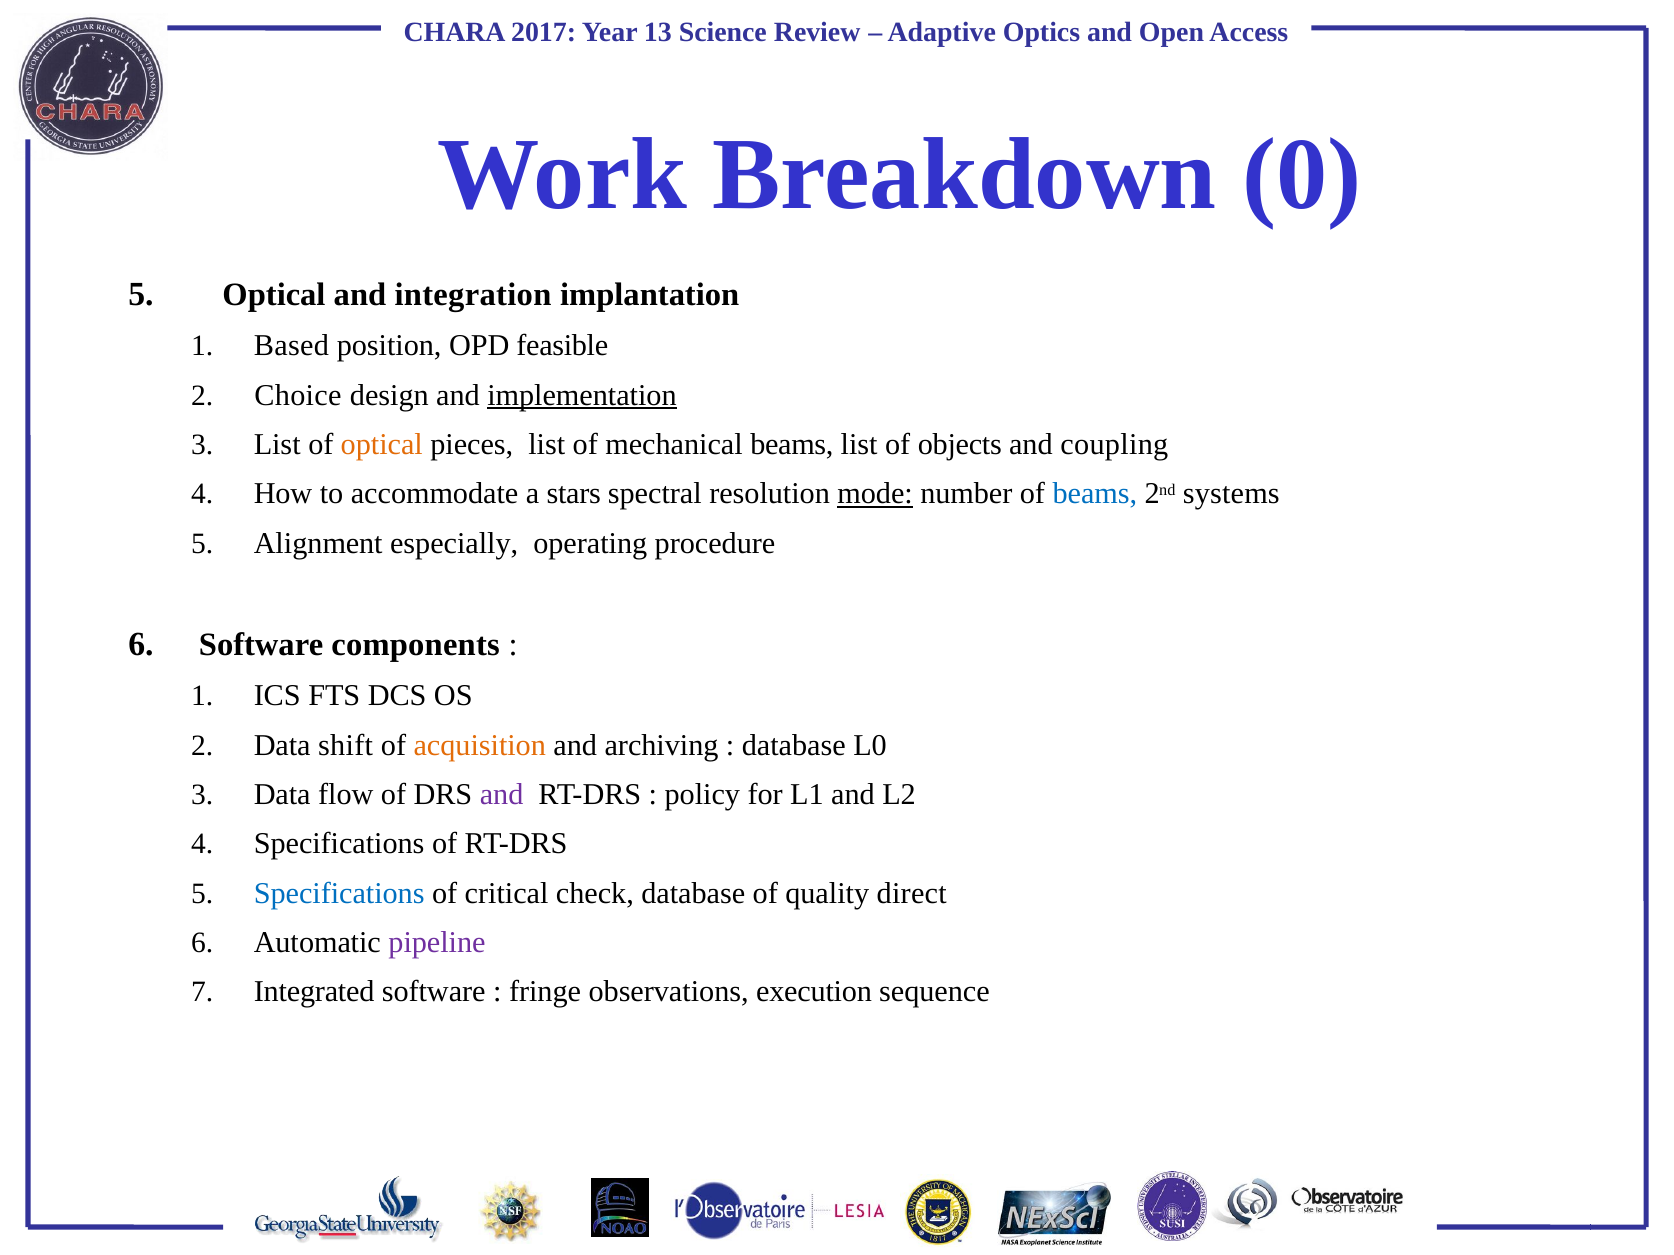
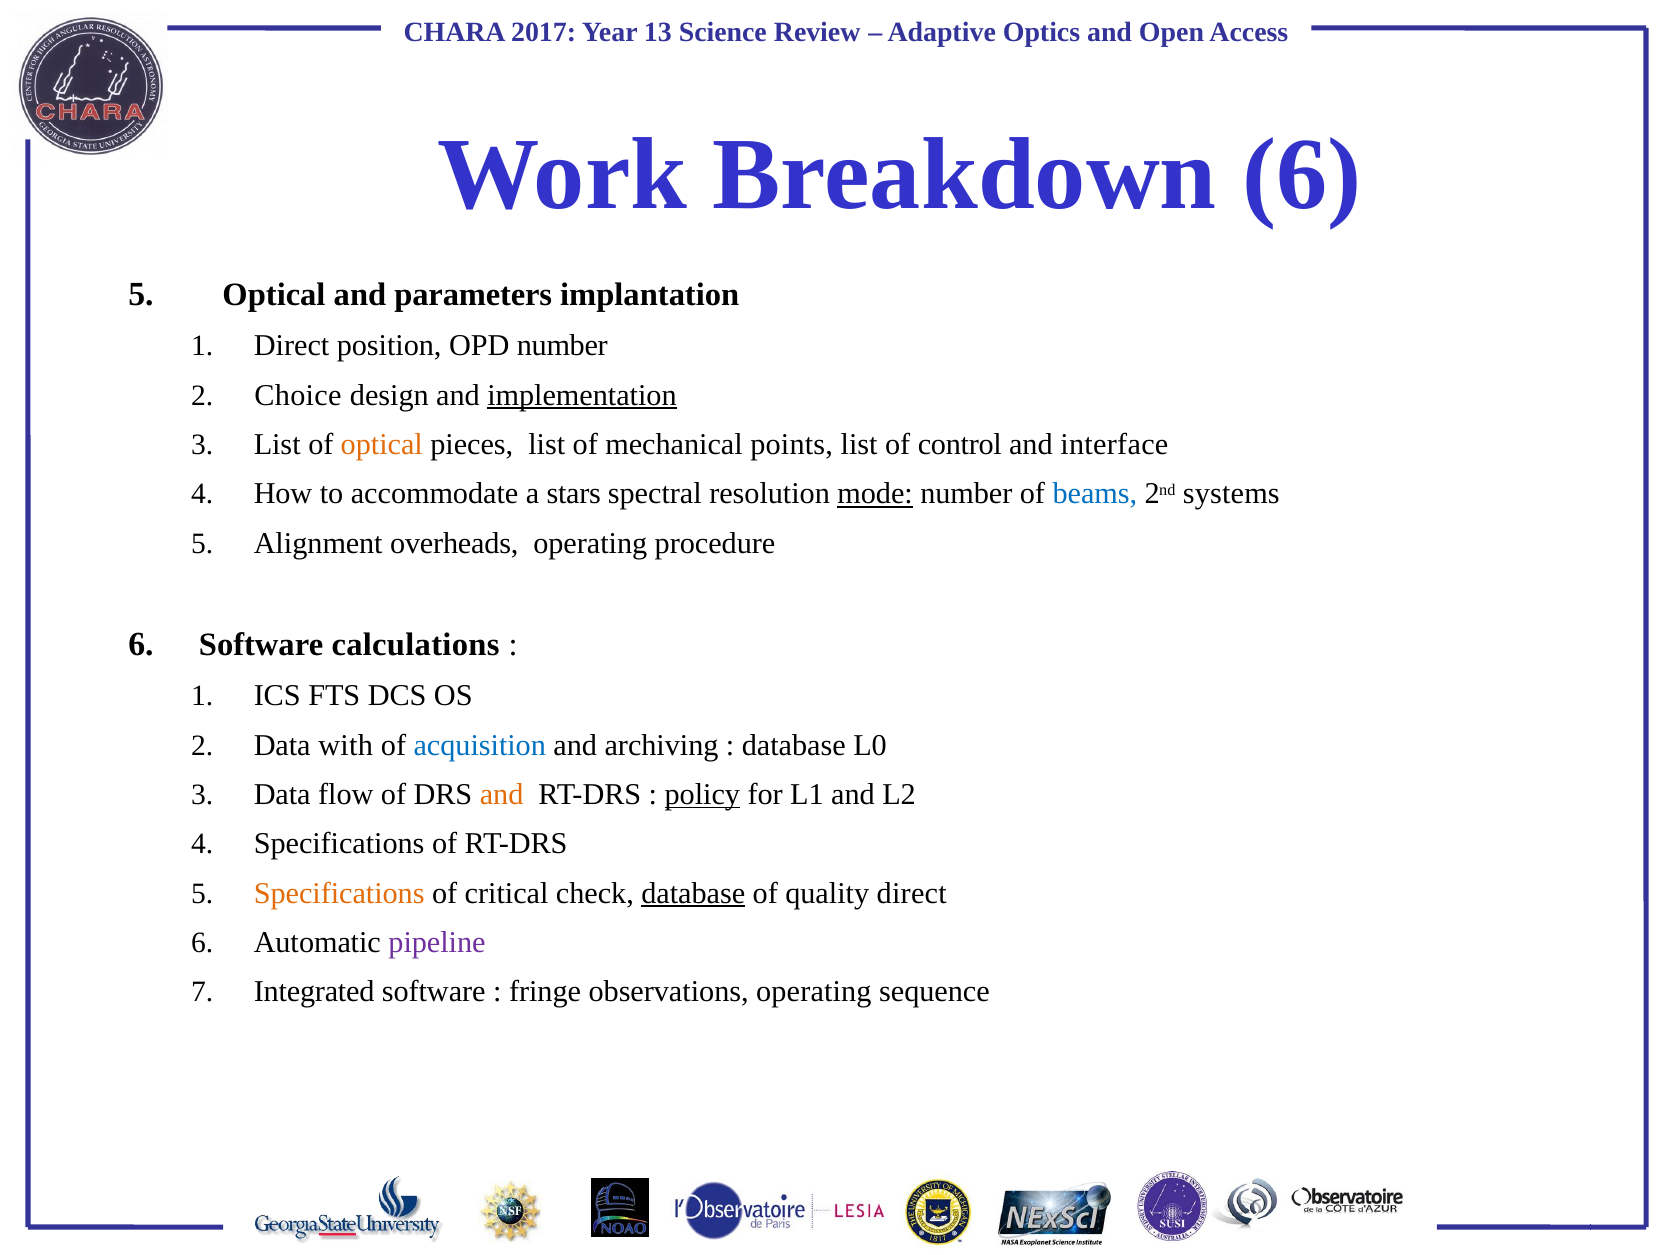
Breakdown 0: 0 -> 6
integration: integration -> parameters
Based at (291, 346): Based -> Direct
OPD feasible: feasible -> number
mechanical beams: beams -> points
objects: objects -> control
coupling: coupling -> interface
especially: especially -> overheads
components: components -> calculations
shift: shift -> with
acquisition colour: orange -> blue
and at (502, 795) colour: purple -> orange
policy underline: none -> present
Specifications at (339, 893) colour: blue -> orange
database at (693, 893) underline: none -> present
observations execution: execution -> operating
